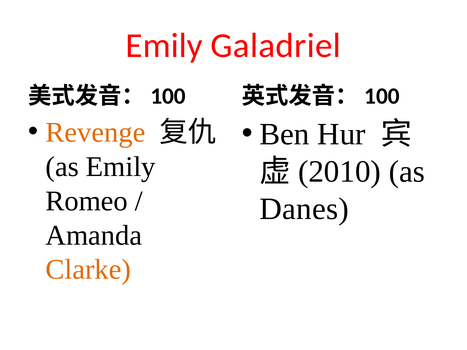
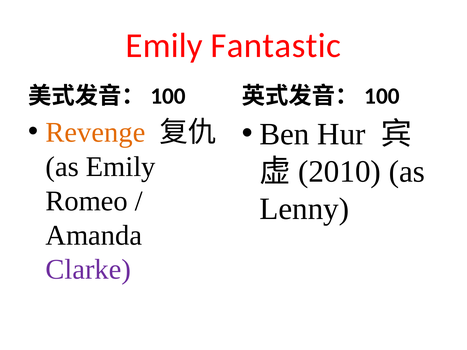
Galadriel: Galadriel -> Fantastic
Danes: Danes -> Lenny
Clarke colour: orange -> purple
